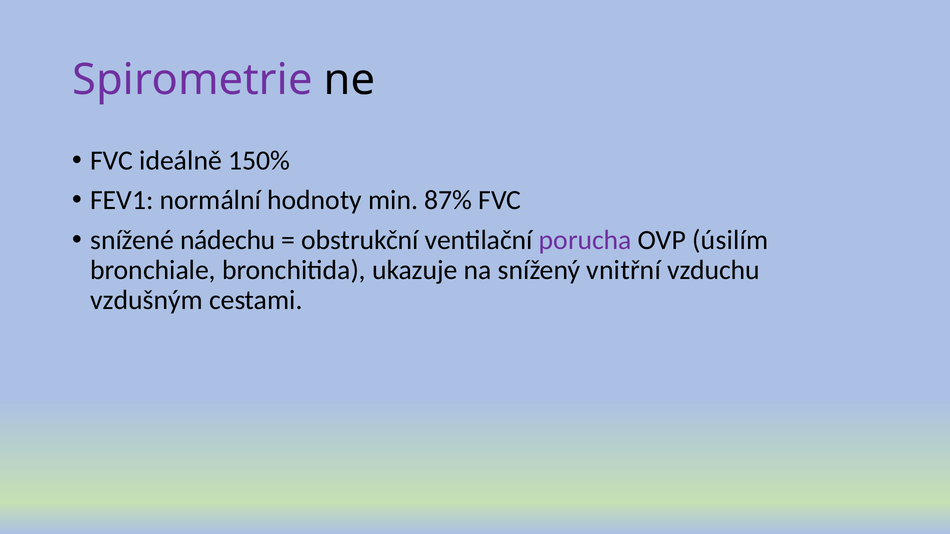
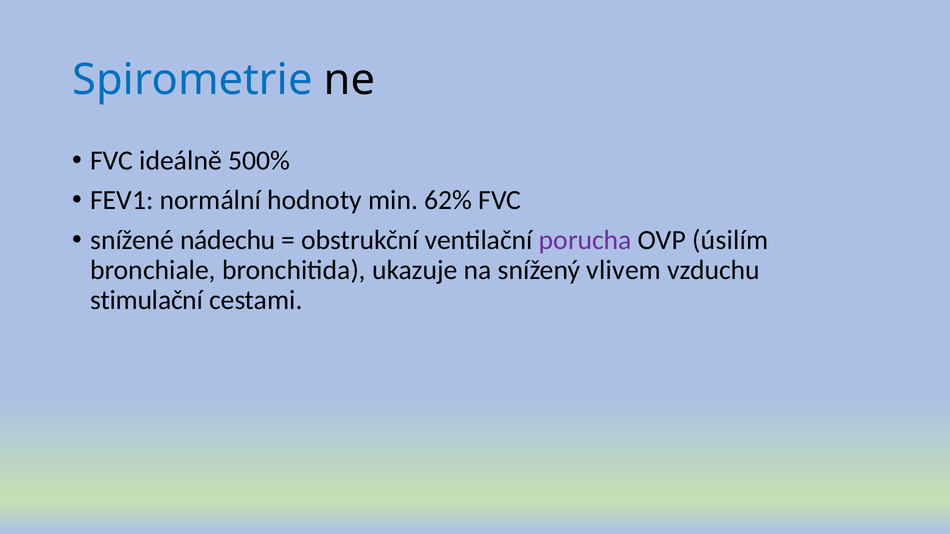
Spirometrie colour: purple -> blue
150%: 150% -> 500%
87%: 87% -> 62%
vnitřní: vnitřní -> vlivem
vzdušným: vzdušným -> stimulační
